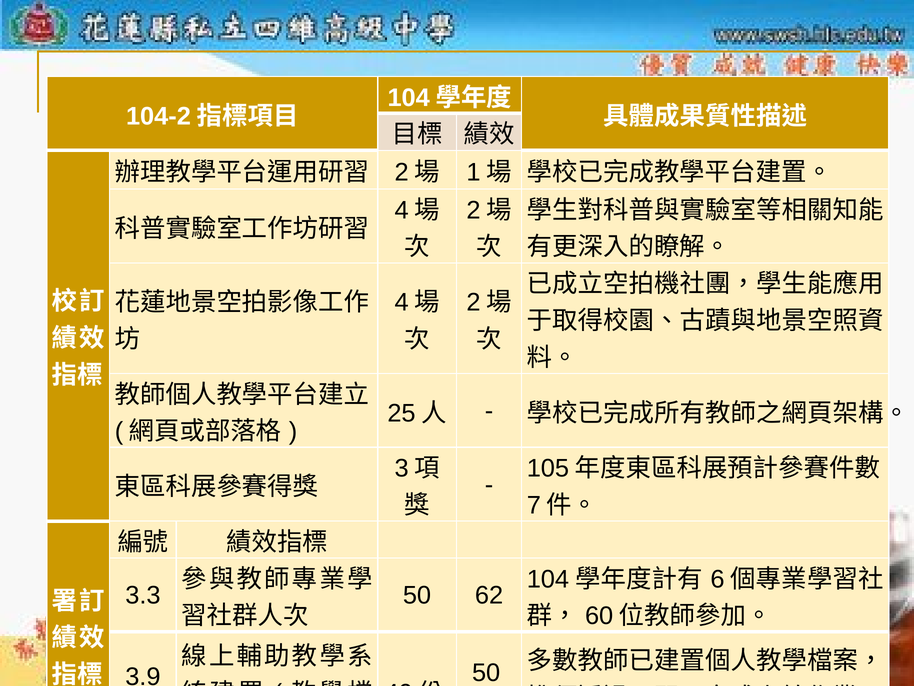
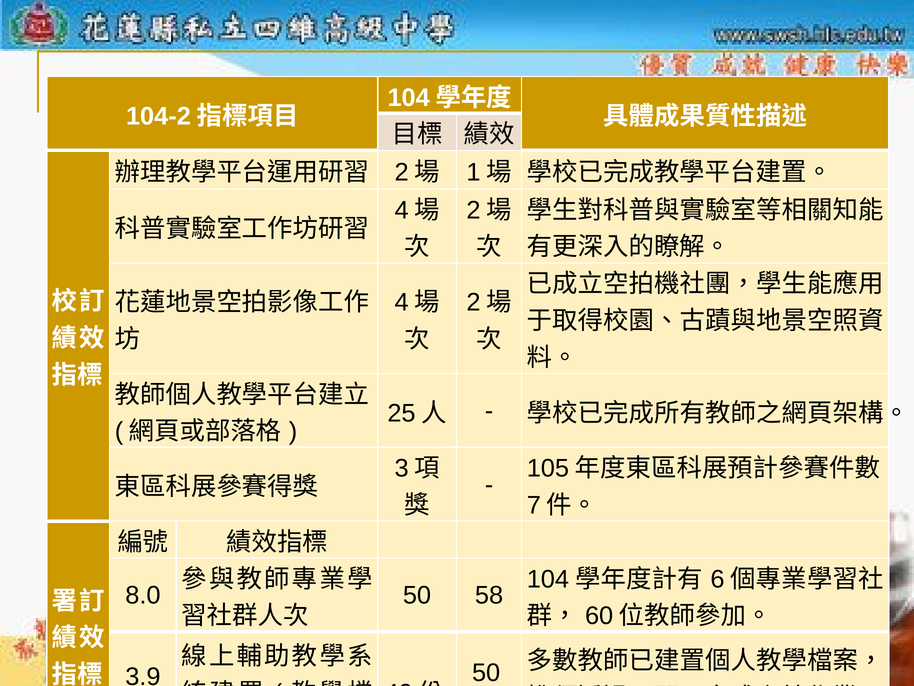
3.3: 3.3 -> 8.0
62: 62 -> 58
